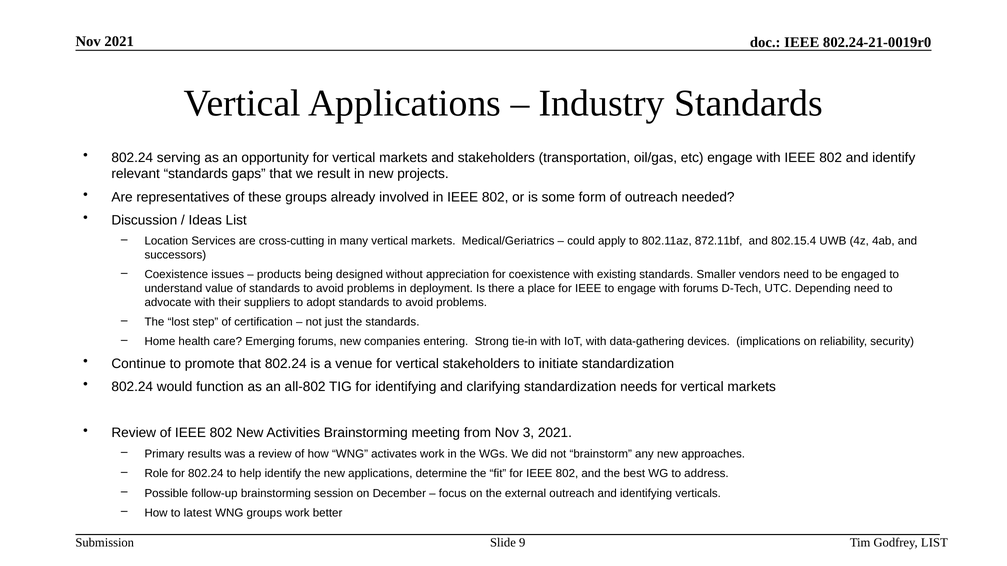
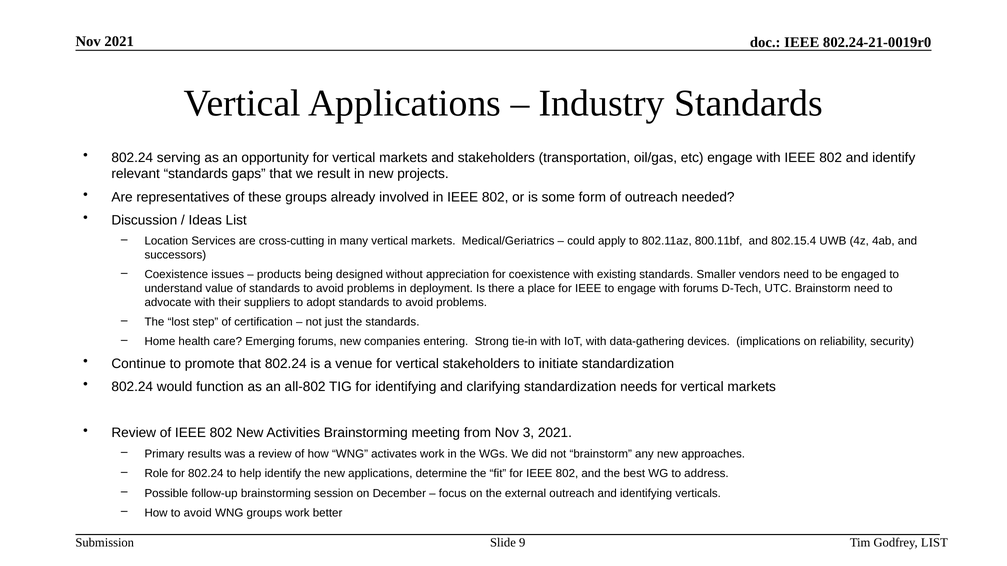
872.11bf: 872.11bf -> 800.11bf
UTC Depending: Depending -> Brainstorm
How to latest: latest -> avoid
